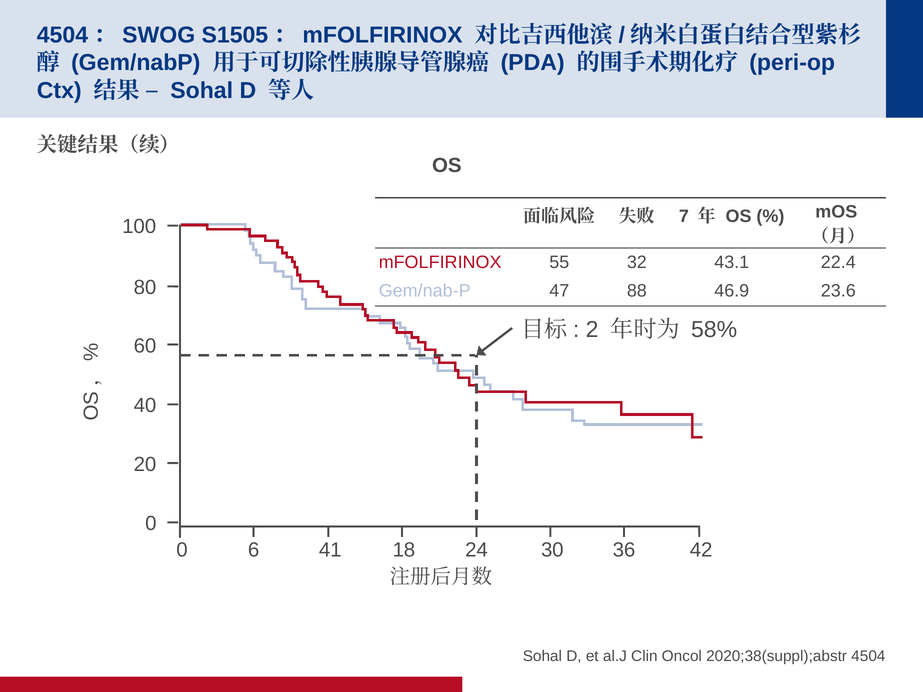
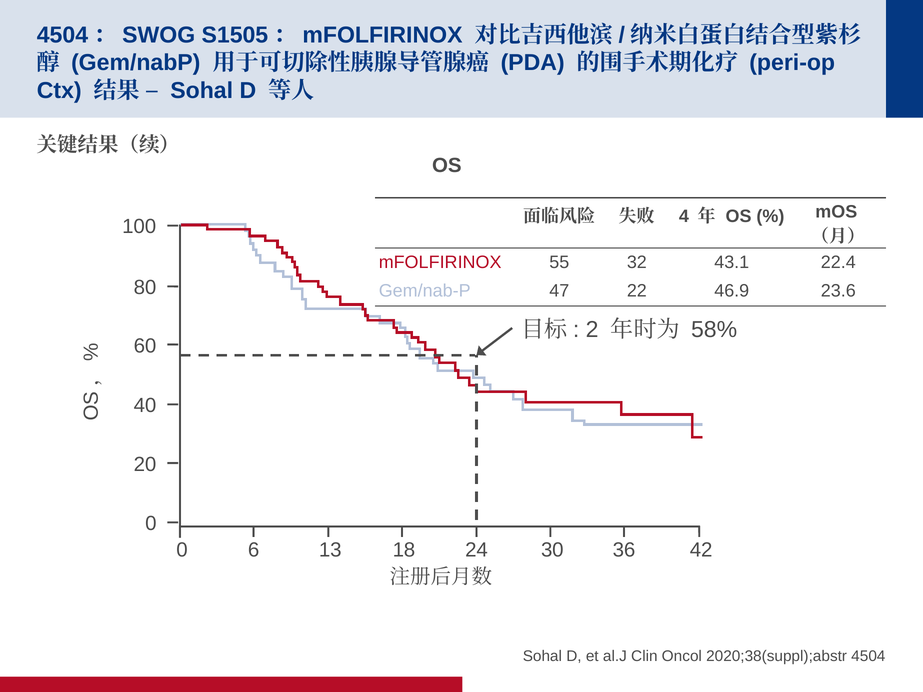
7: 7 -> 4
88: 88 -> 22
41: 41 -> 13
